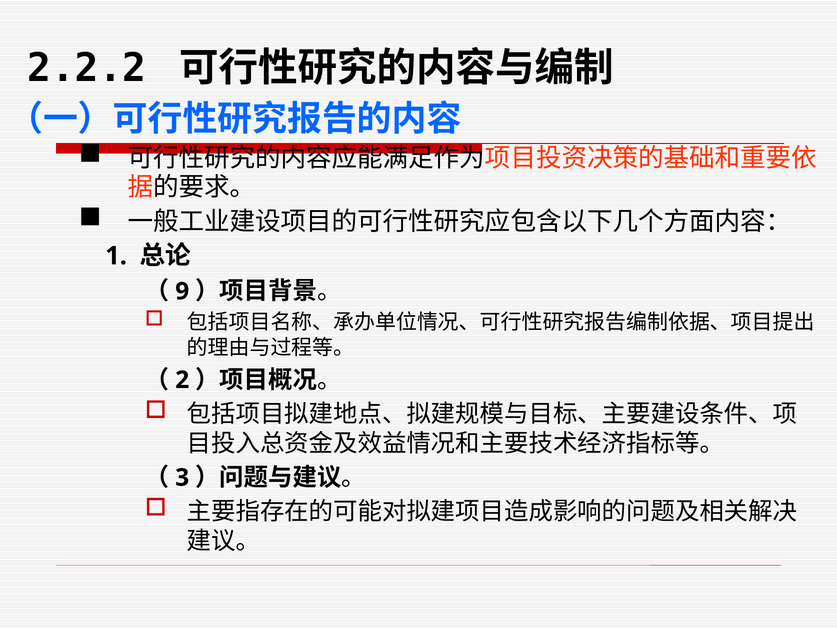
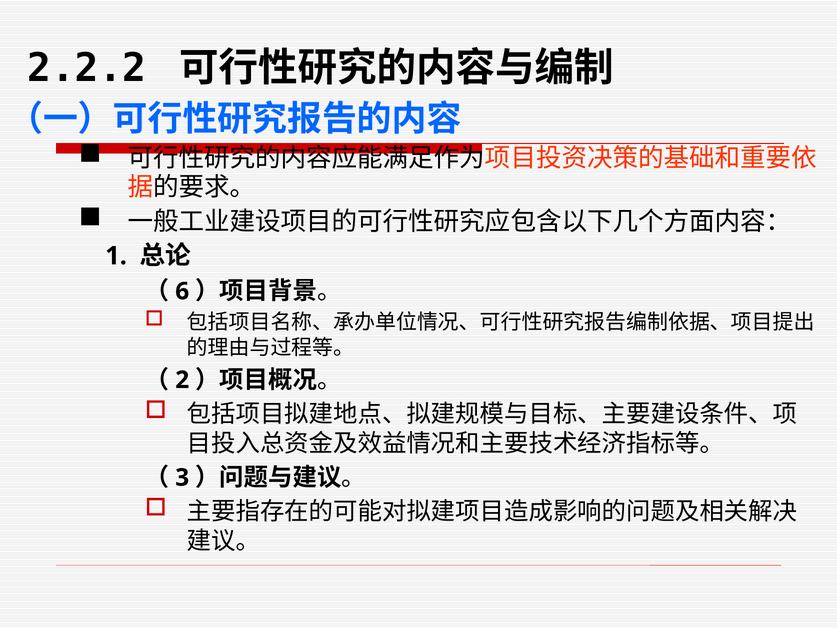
9: 9 -> 6
